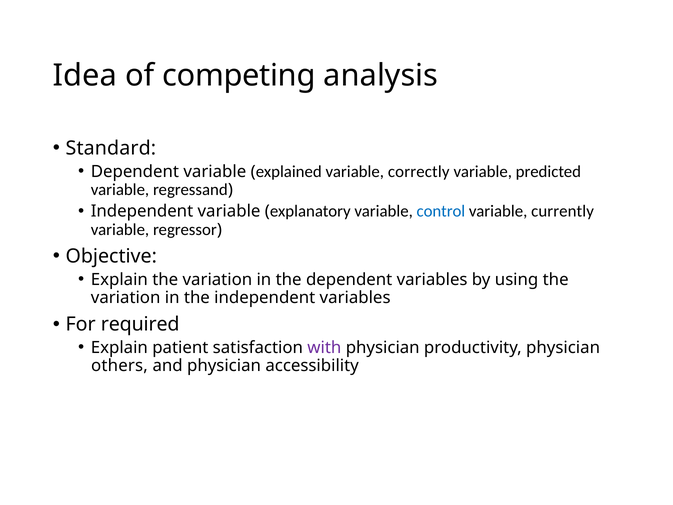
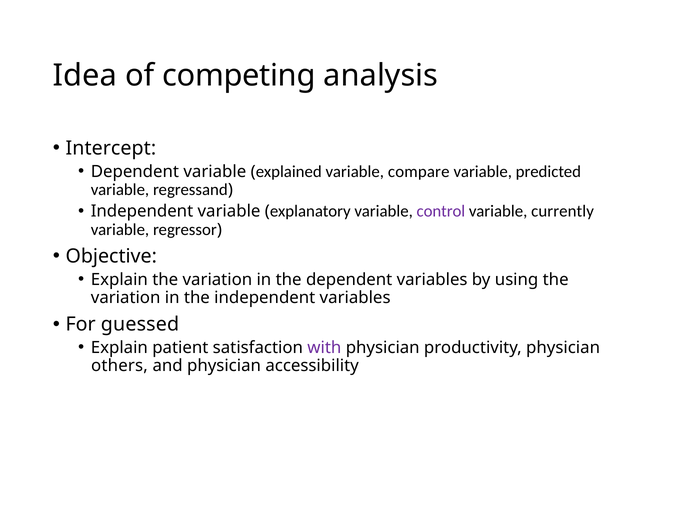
Standard: Standard -> Intercept
correctly: correctly -> compare
control colour: blue -> purple
required: required -> guessed
